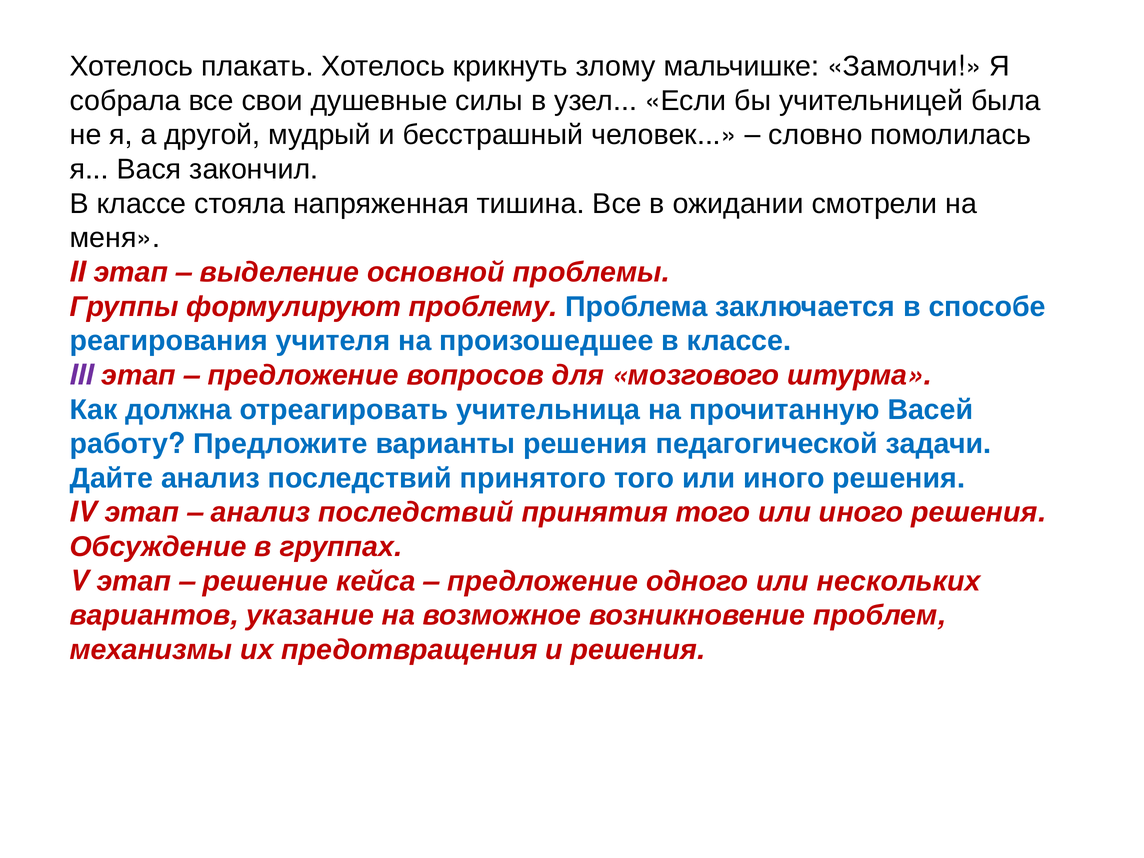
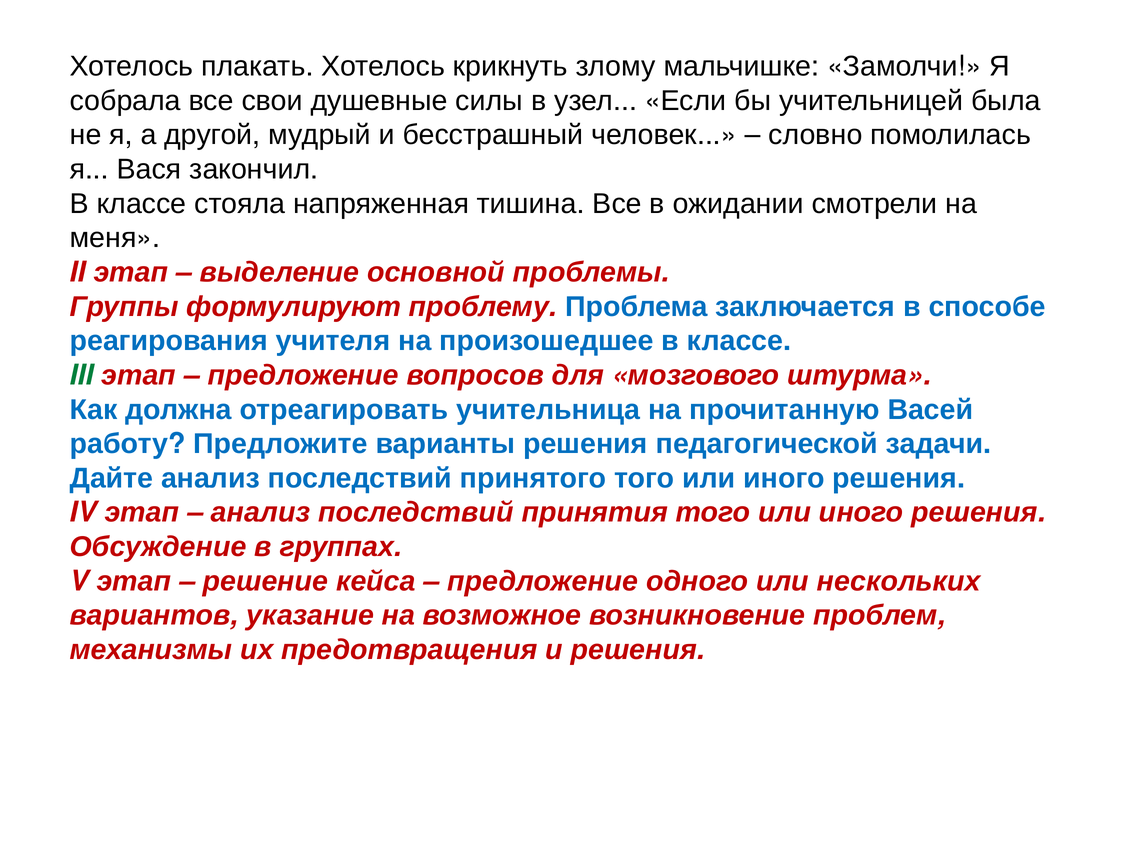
III colour: purple -> green
